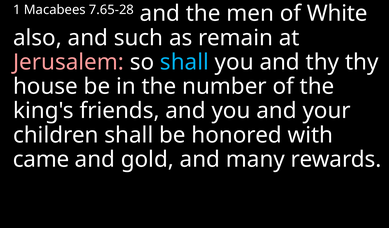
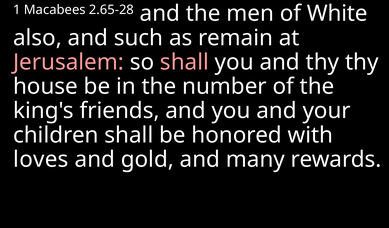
7.65-28: 7.65-28 -> 2.65-28
shall at (184, 62) colour: light blue -> pink
came: came -> loves
